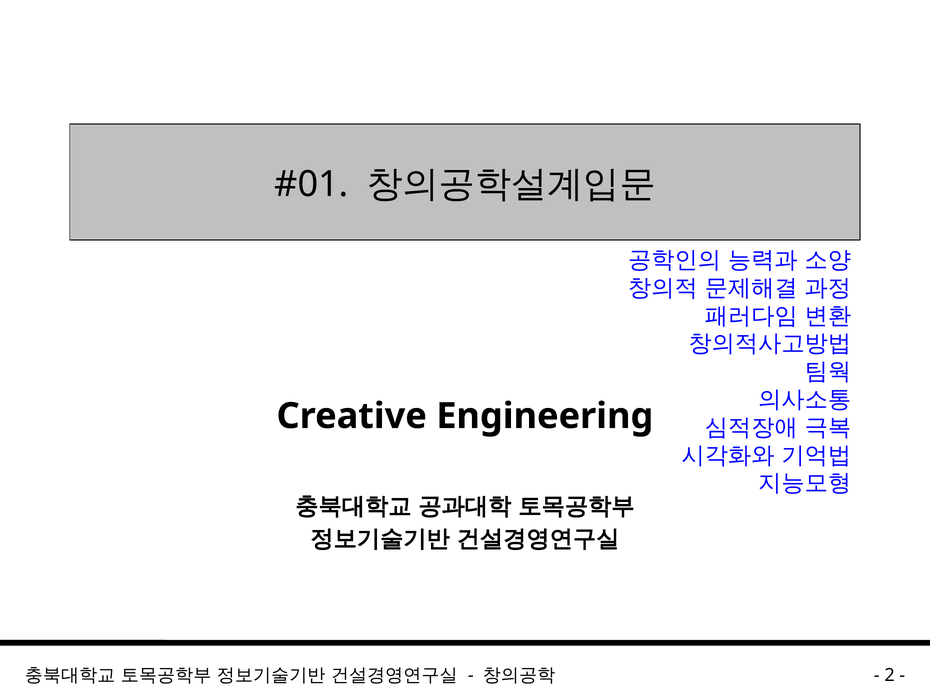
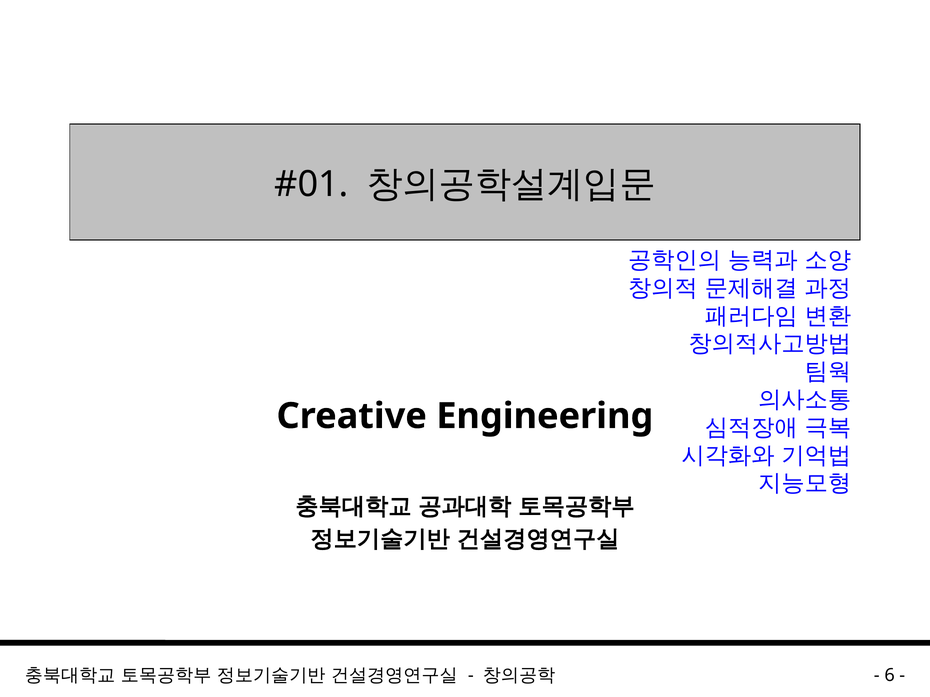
2: 2 -> 6
